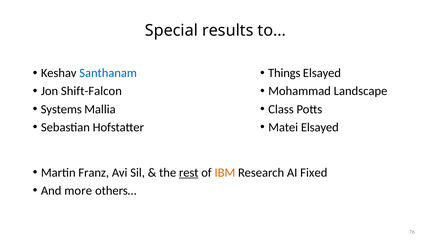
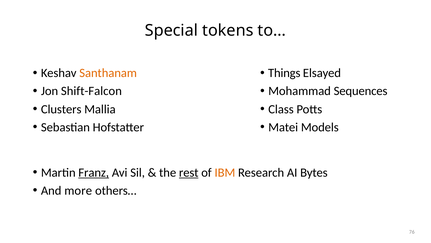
results: results -> tokens
Santhanam colour: blue -> orange
Landscape: Landscape -> Sequences
Systems: Systems -> Clusters
Matei Elsayed: Elsayed -> Models
Franz underline: none -> present
Fixed: Fixed -> Bytes
